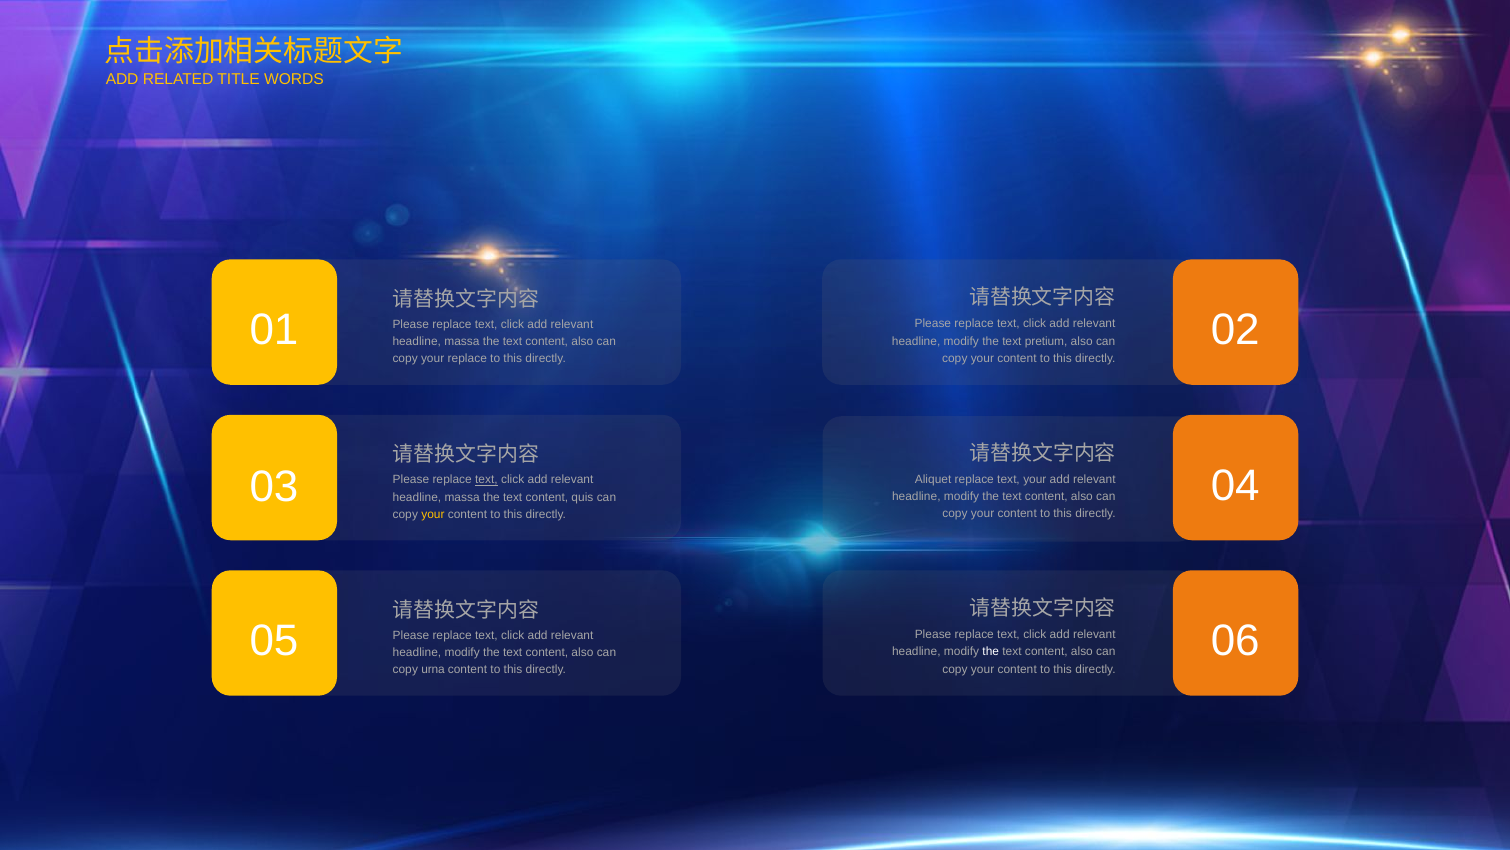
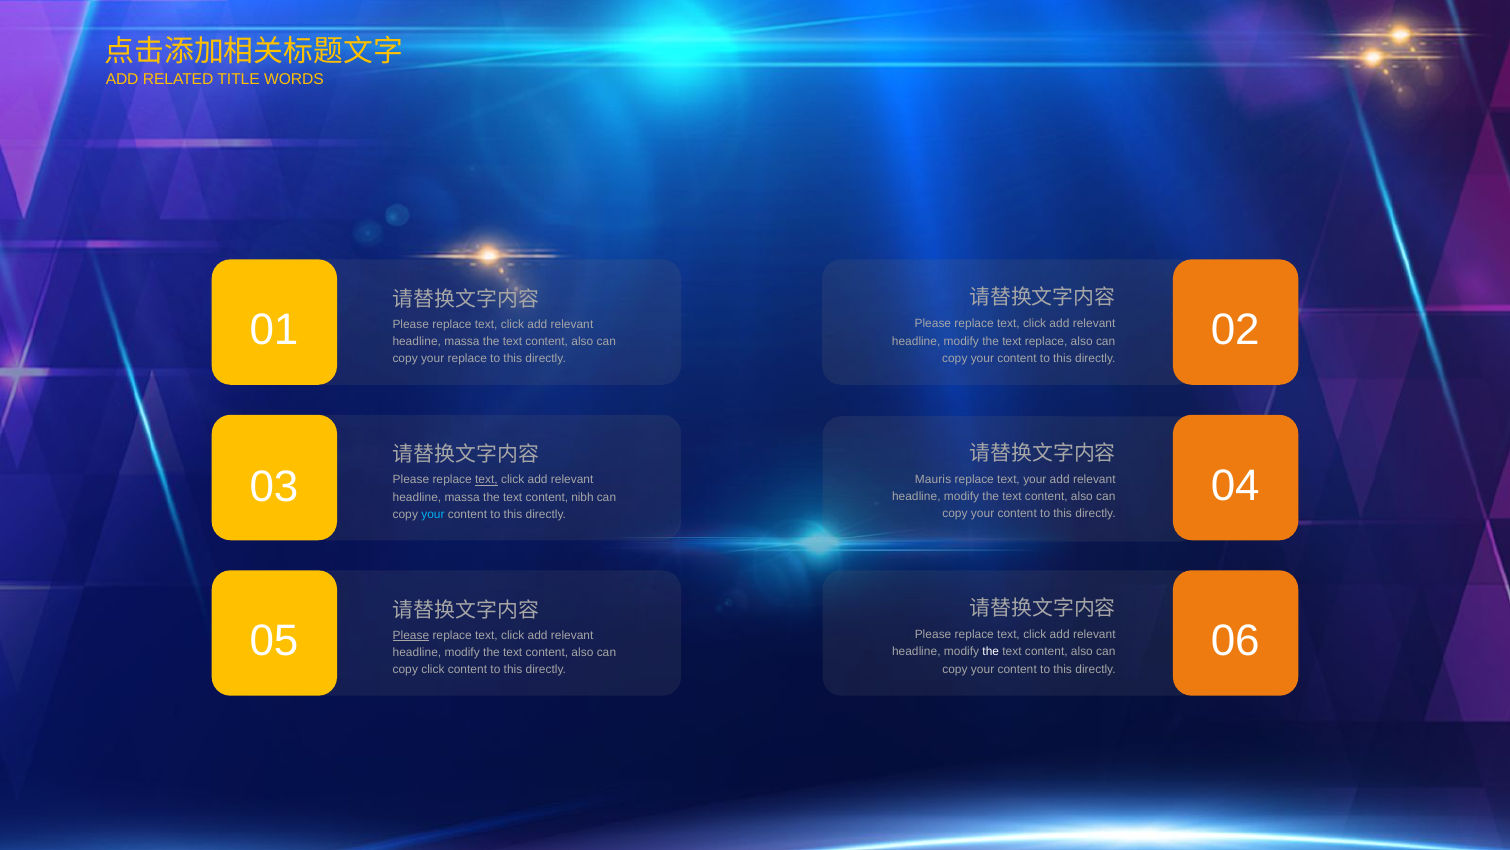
text pretium: pretium -> replace
Aliquet: Aliquet -> Mauris
quis: quis -> nibh
your at (433, 514) colour: yellow -> light blue
Please at (411, 635) underline: none -> present
copy urna: urna -> click
